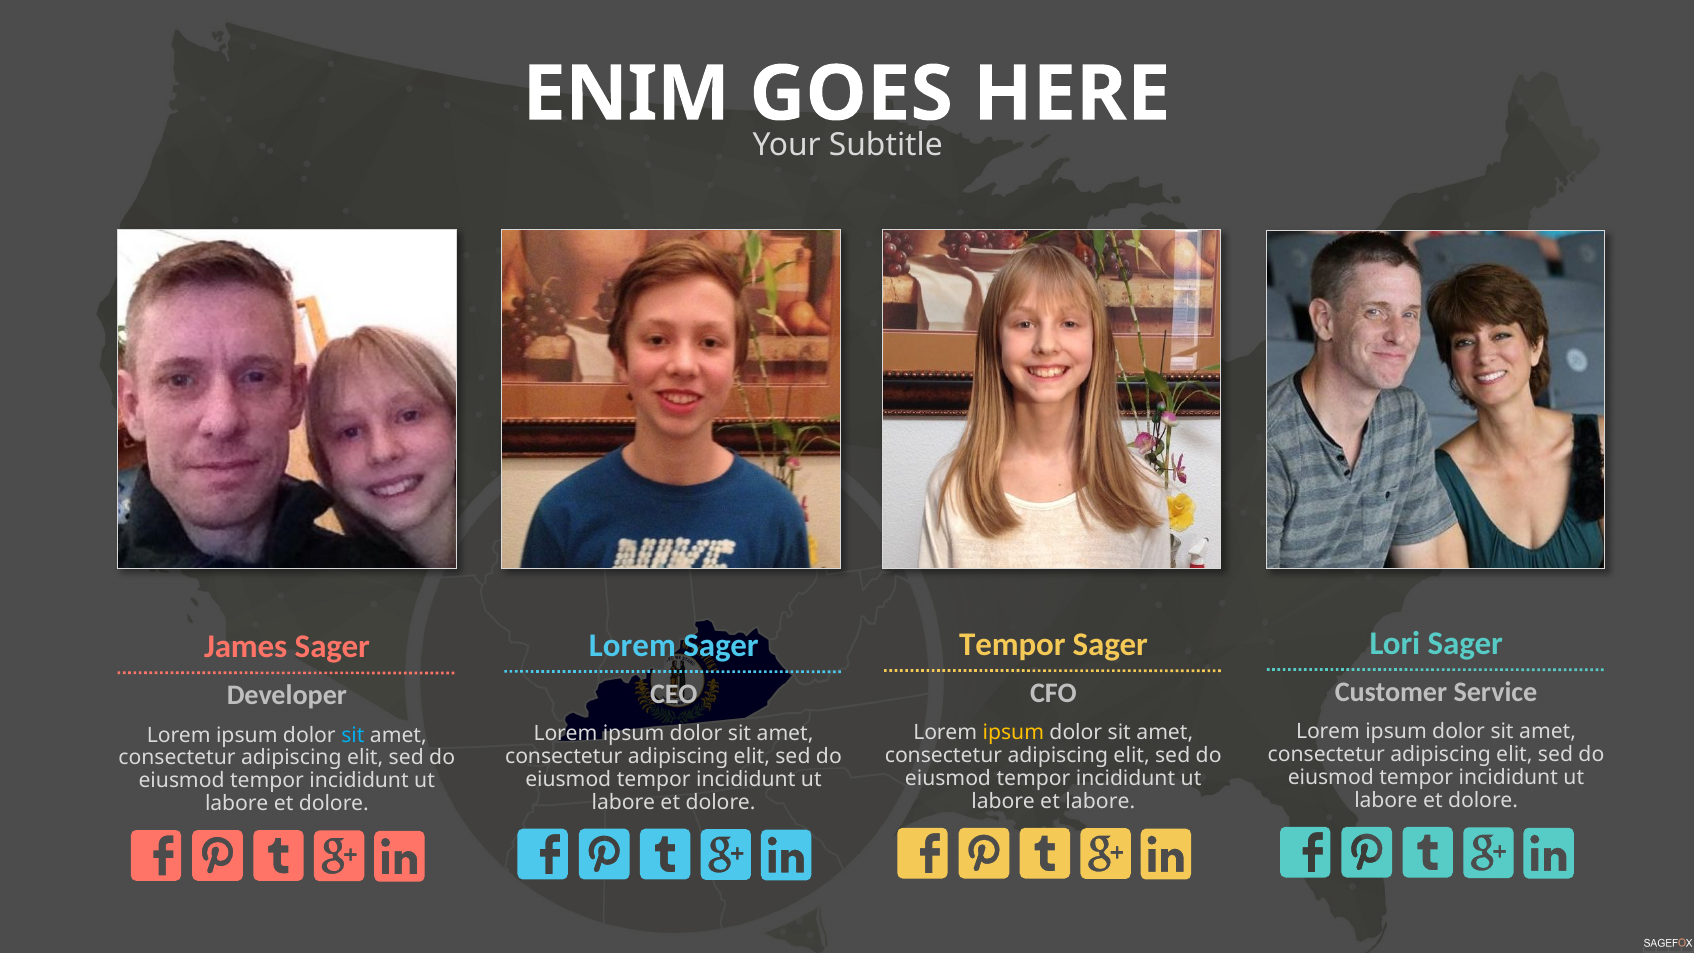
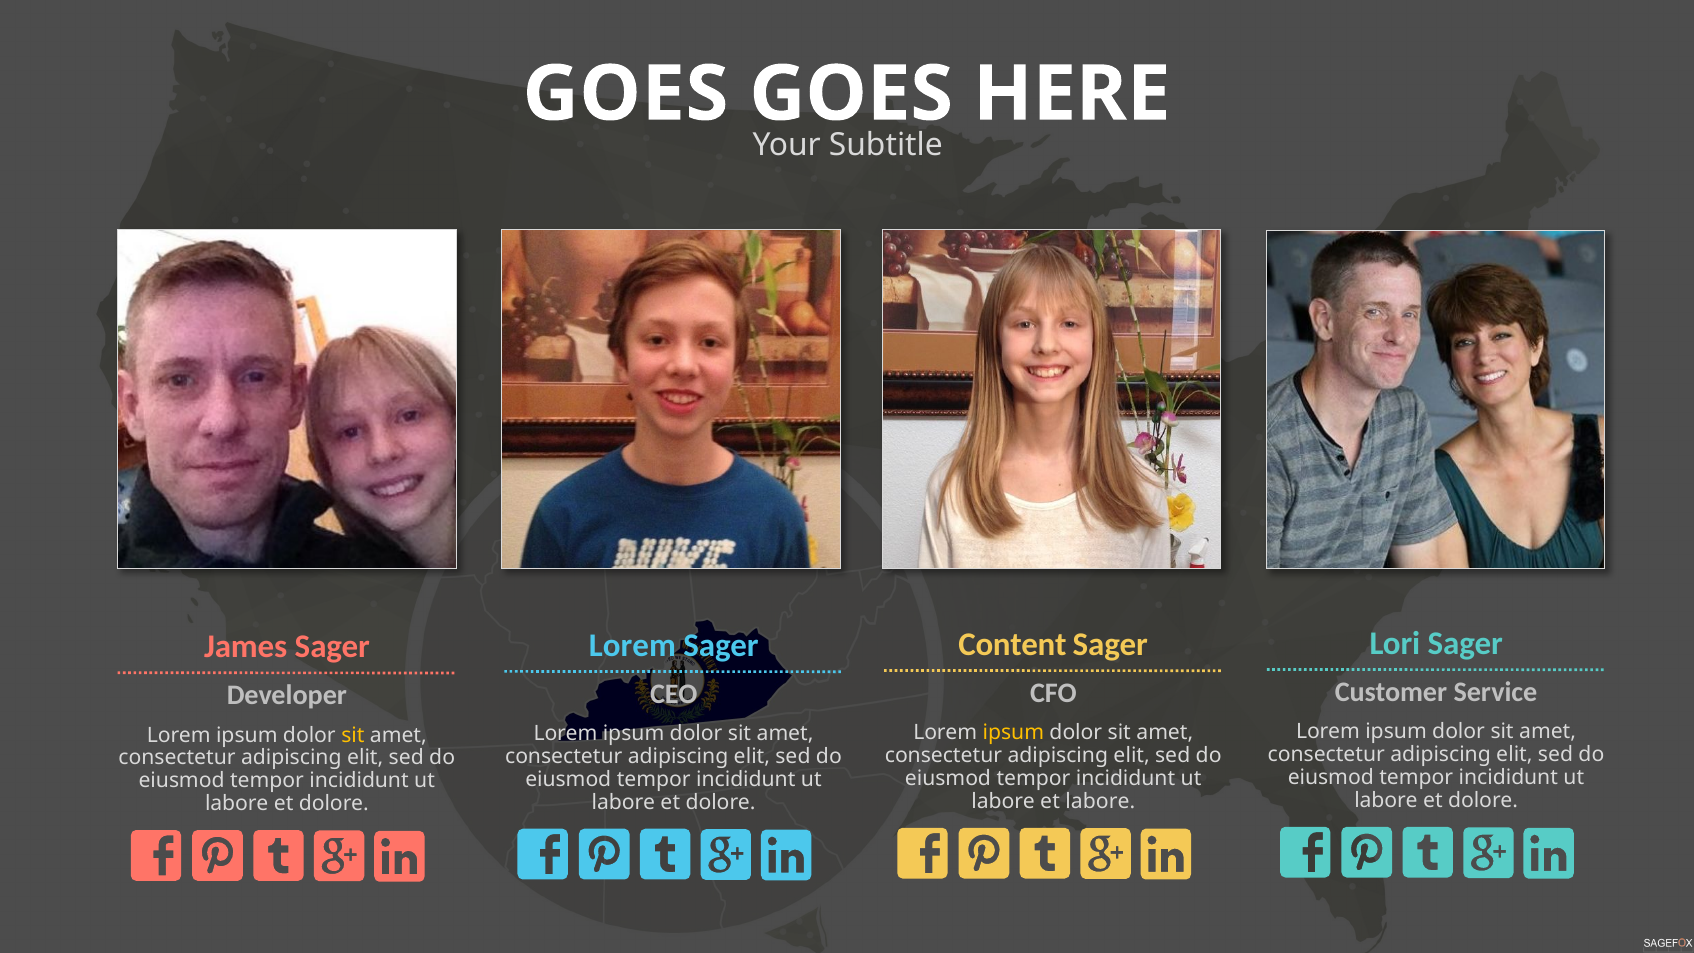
ENIM at (626, 94): ENIM -> GOES
Tempor at (1012, 644): Tempor -> Content
sit at (353, 735) colour: light blue -> yellow
